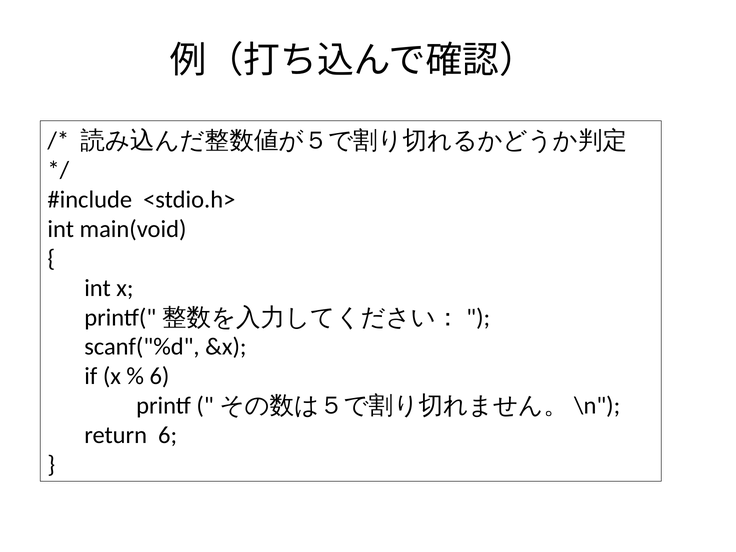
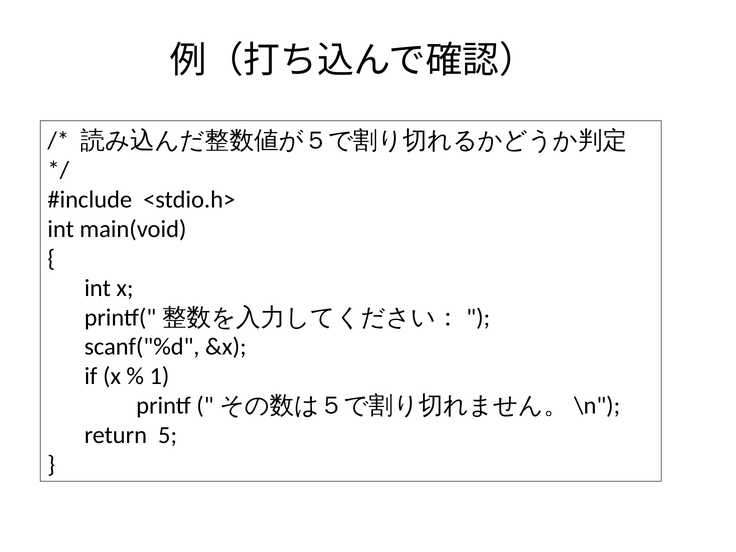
6 at (159, 376): 6 -> 1
return 6: 6 -> 5
